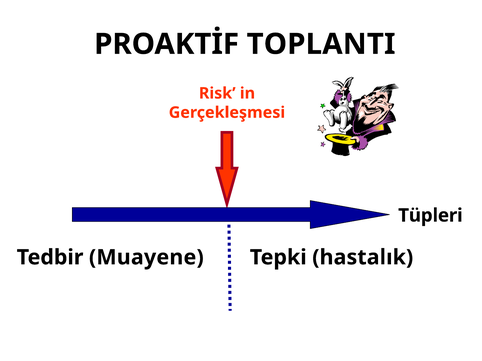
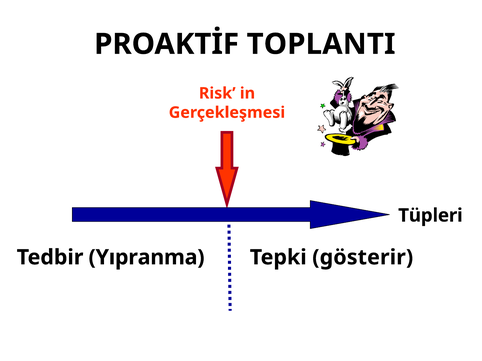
Muayene: Muayene -> Yıpranma
hastalık: hastalık -> gösterir
